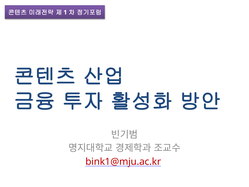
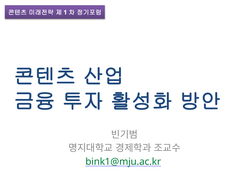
bink1@mju.ac.kr colour: red -> green
